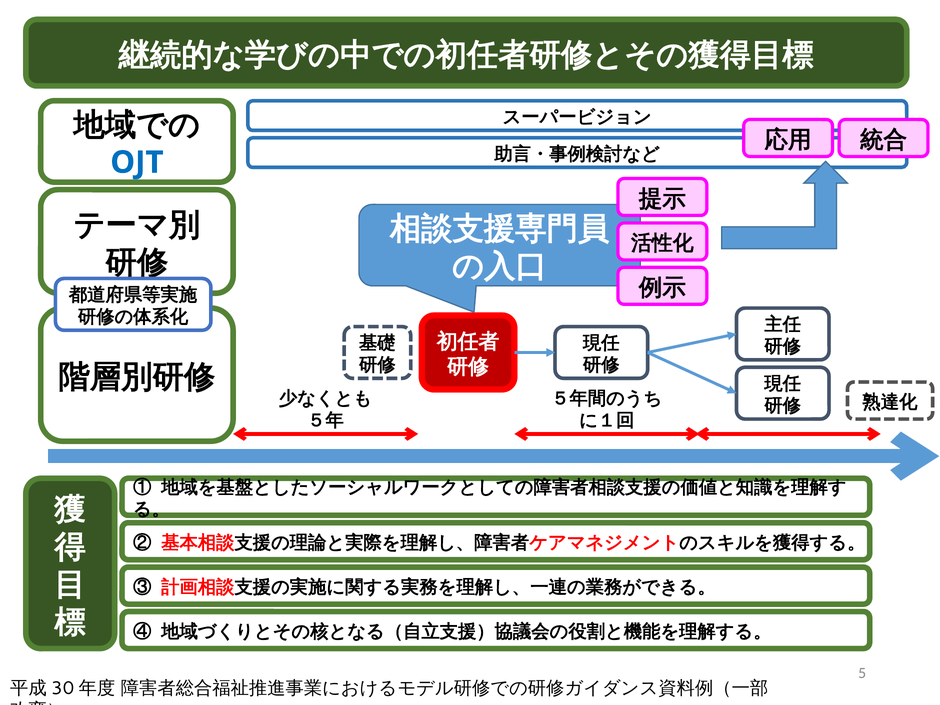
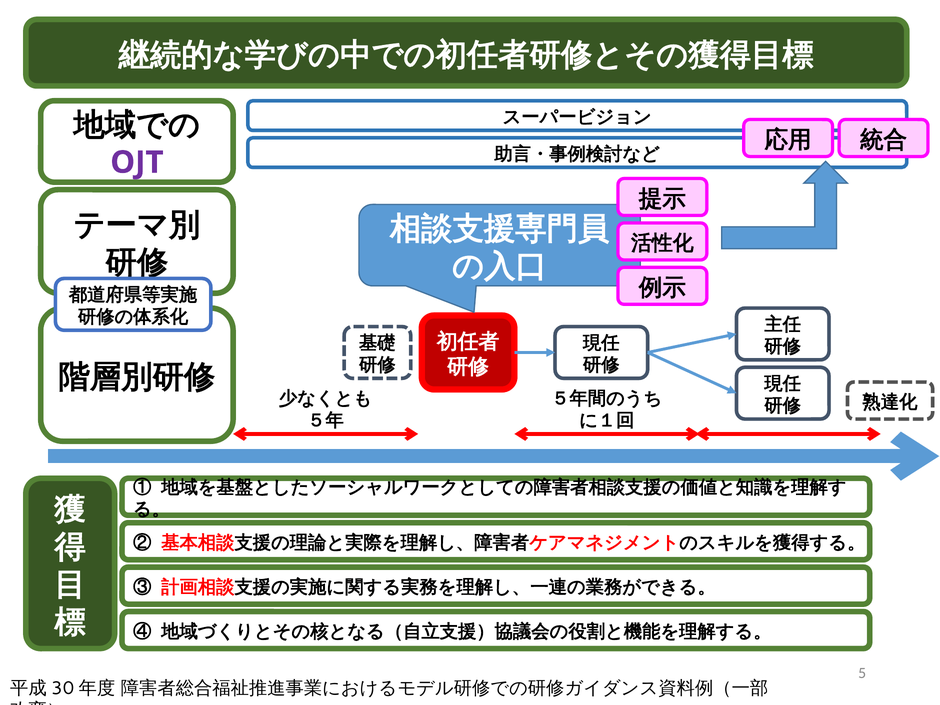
OJT colour: blue -> purple
